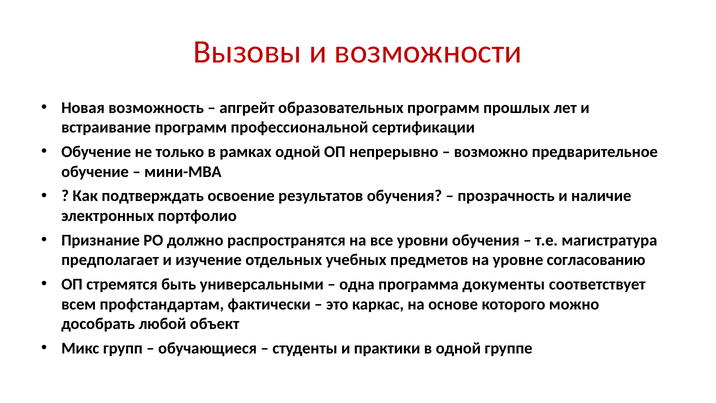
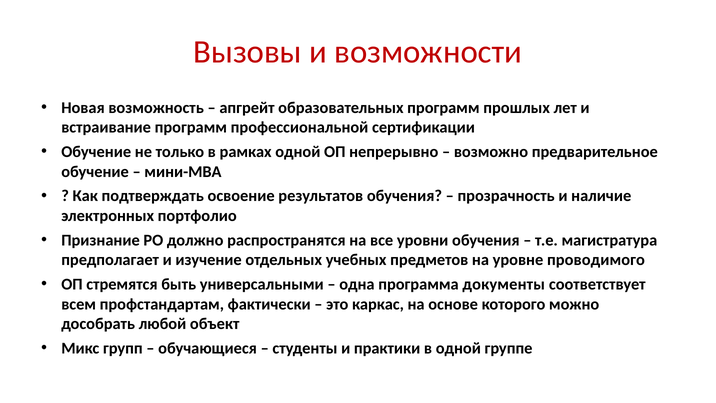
согласованию: согласованию -> проводимого
